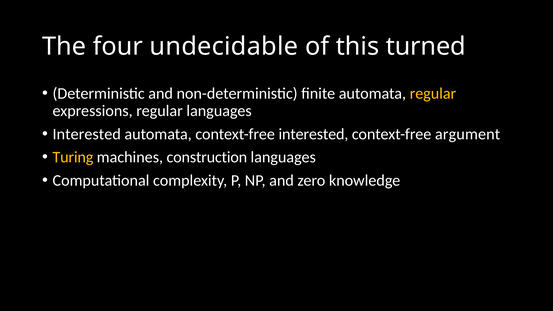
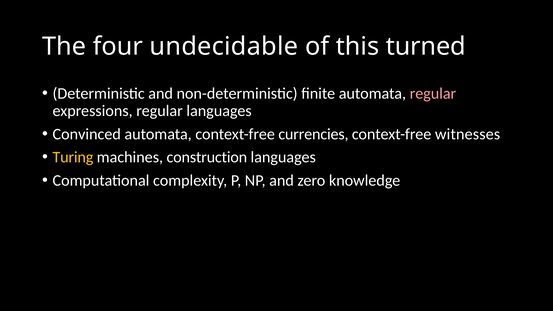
regular at (433, 93) colour: yellow -> pink
Interested at (87, 134): Interested -> Convinced
context-free interested: interested -> currencies
argument: argument -> witnesses
